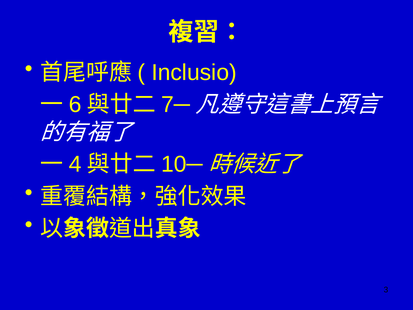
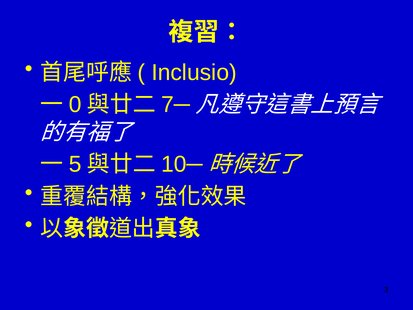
6: 6 -> 0
4: 4 -> 5
